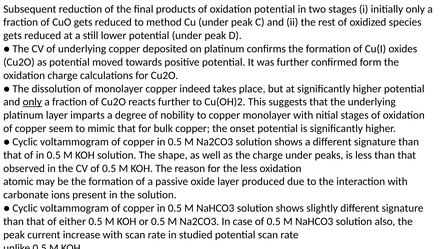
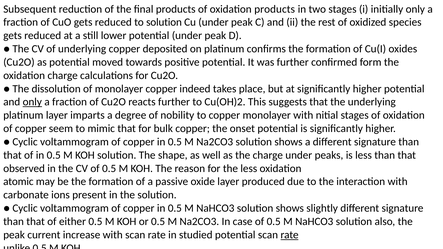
oxidation potential: potential -> products
to method: method -> solution
rate at (290, 235) underline: none -> present
